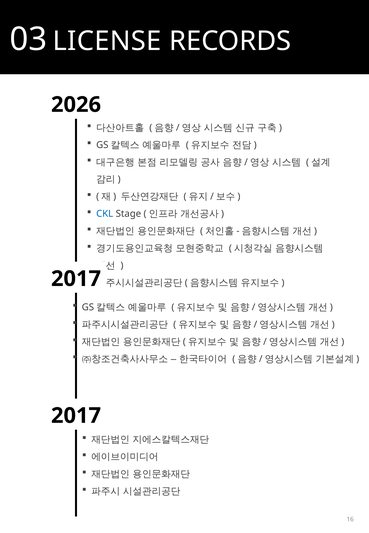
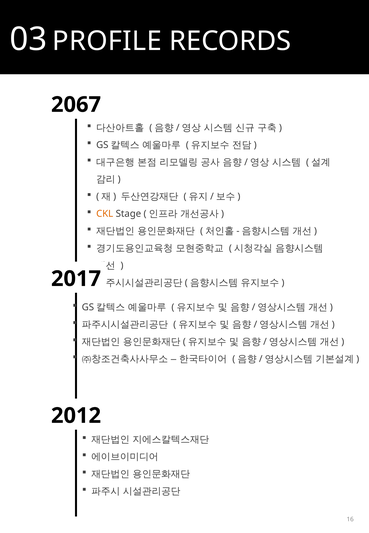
LICENSE: LICENSE -> PROFILE
2026: 2026 -> 2067
CKL colour: blue -> orange
2017 at (76, 416): 2017 -> 2012
